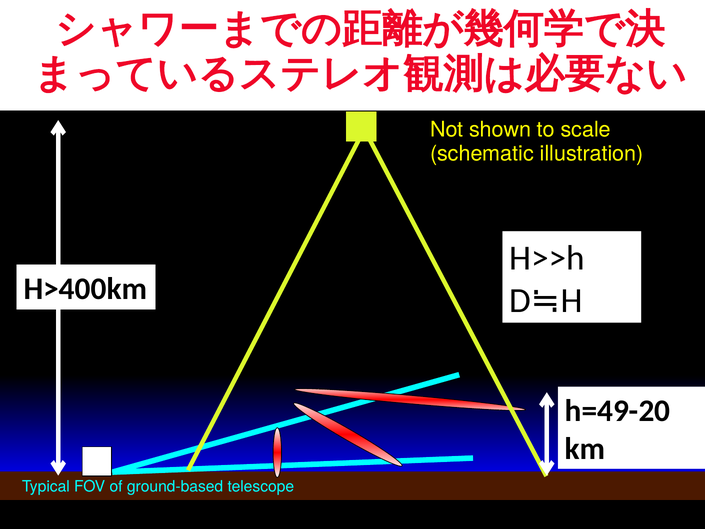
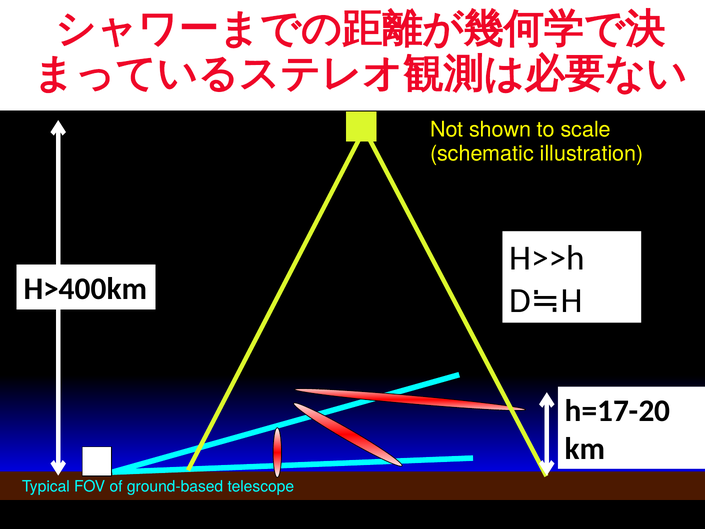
h=49-20: h=49-20 -> h=17-20
